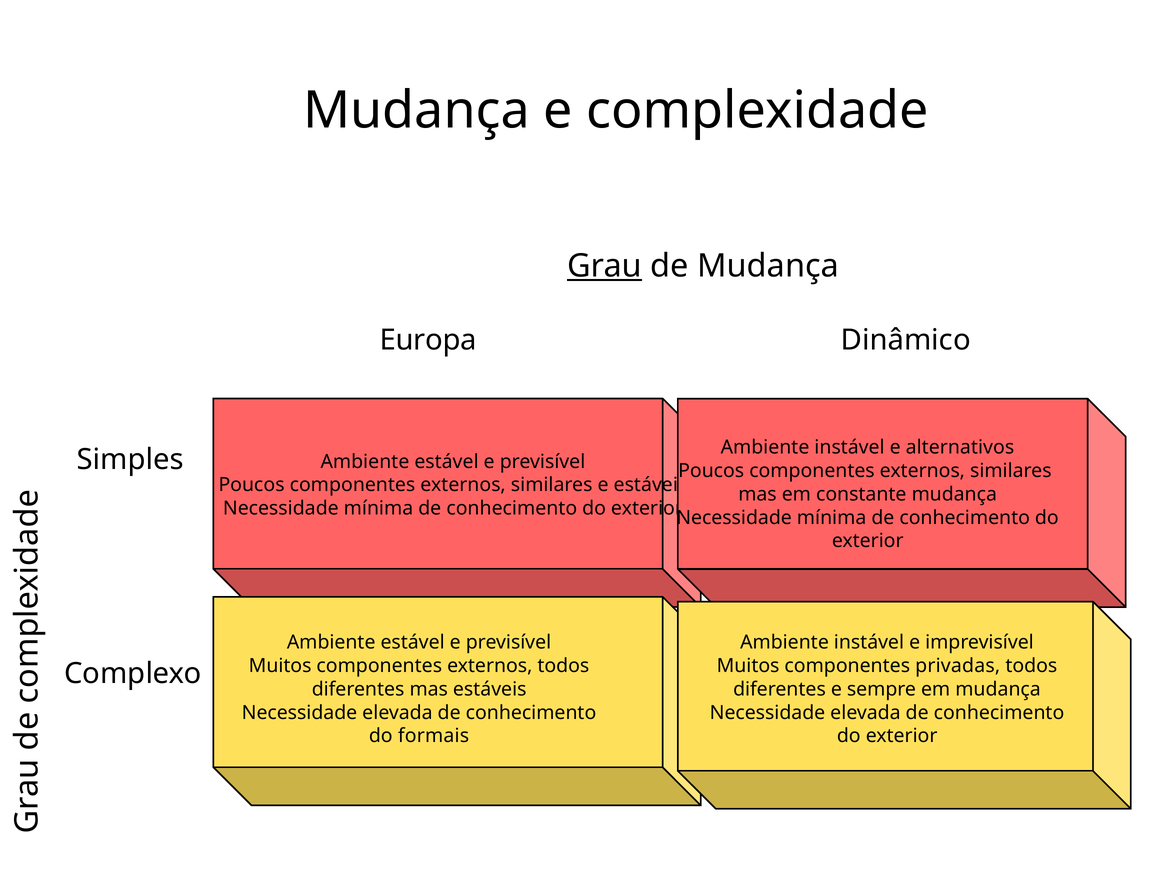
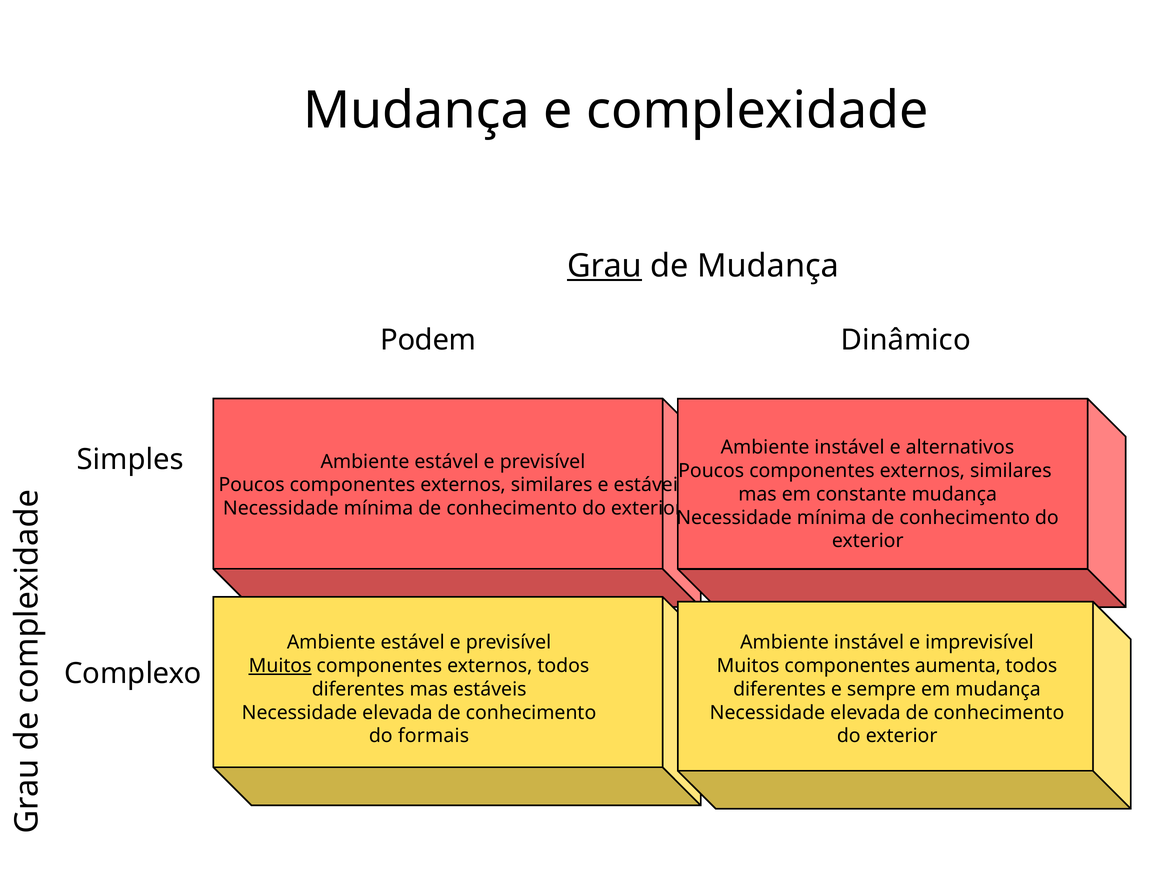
Europa: Europa -> Podem
Muitos at (280, 666) underline: none -> present
privadas: privadas -> aumenta
